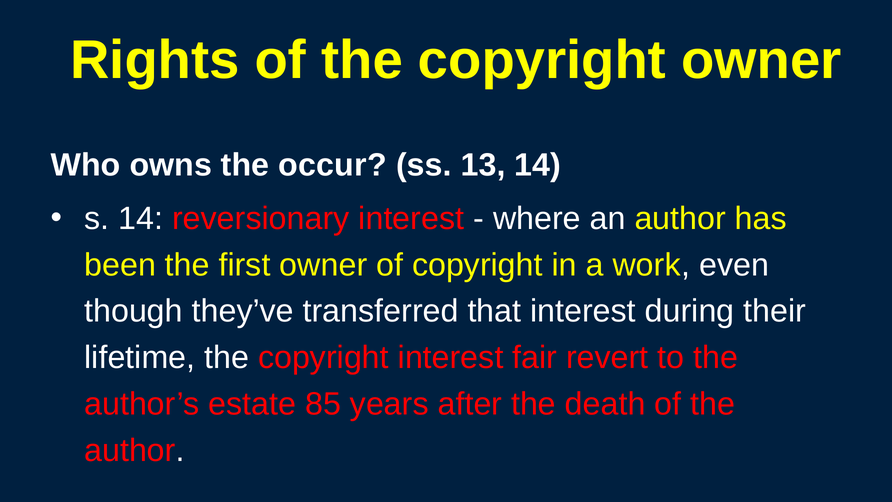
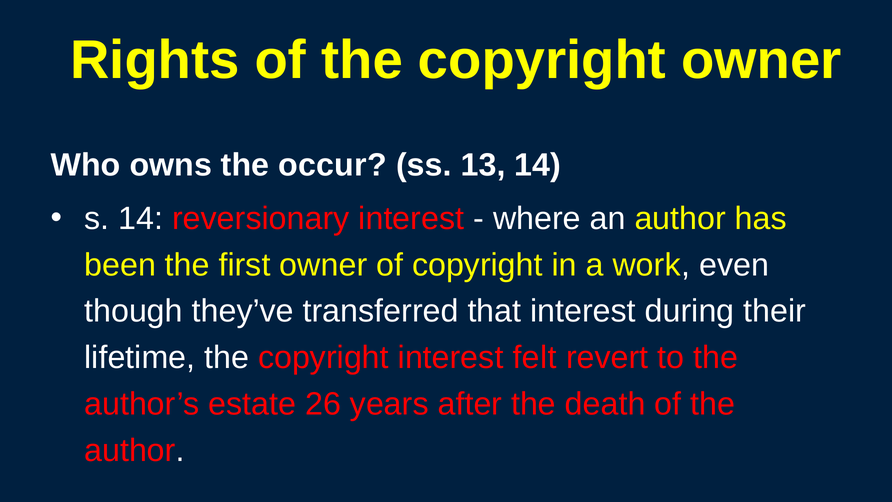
fair: fair -> felt
85: 85 -> 26
